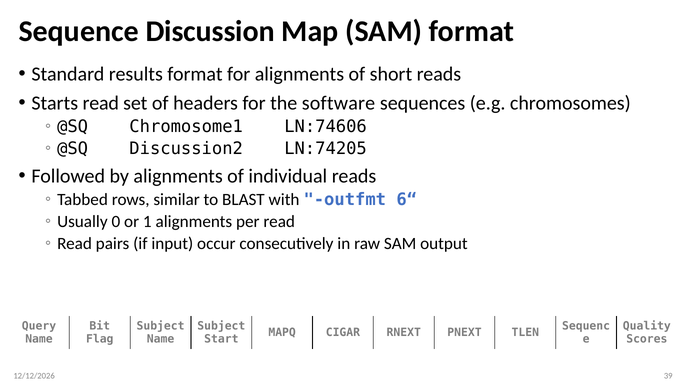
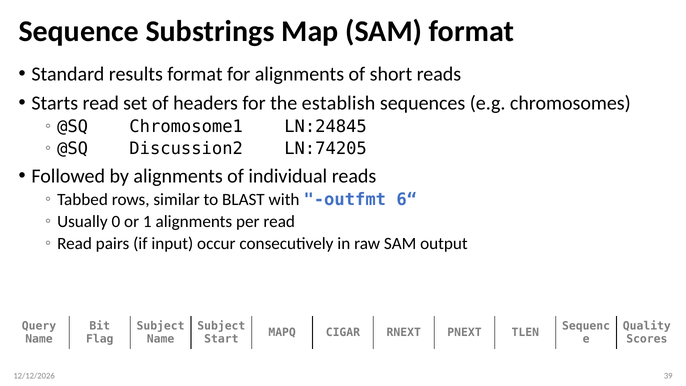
Discussion: Discussion -> Substrings
software: software -> establish
LN:74606: LN:74606 -> LN:24845
